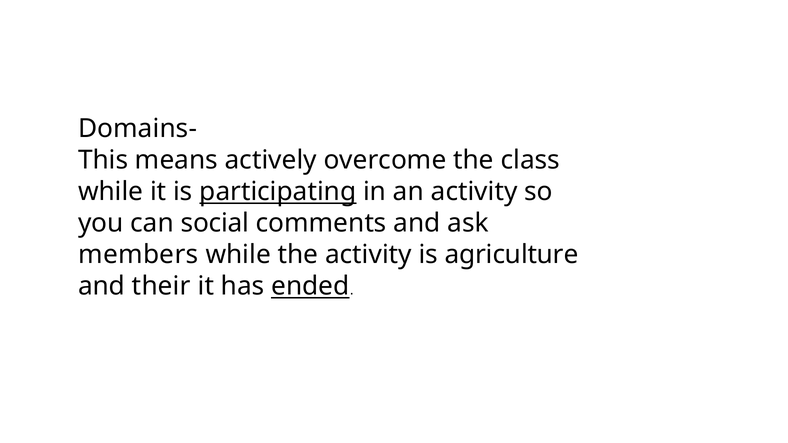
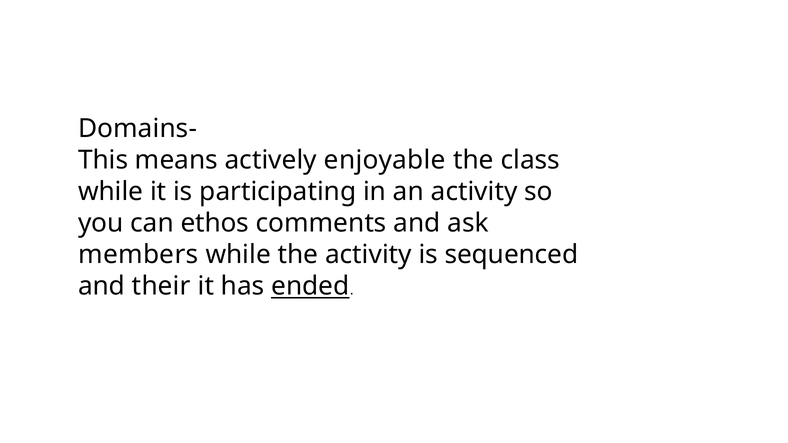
overcome: overcome -> enjoyable
participating underline: present -> none
social: social -> ethos
agriculture: agriculture -> sequenced
